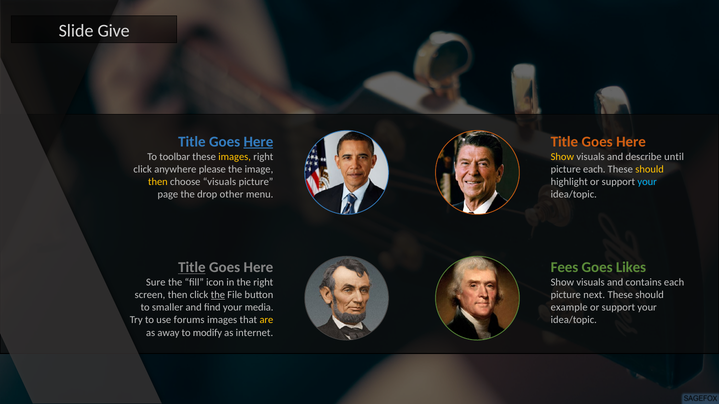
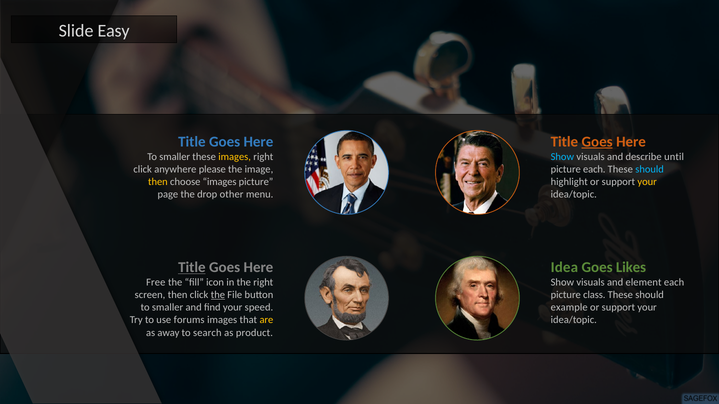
Give: Give -> Easy
Here at (258, 142) underline: present -> none
Goes at (597, 142) underline: none -> present
toolbar at (175, 157): toolbar -> smaller
Show at (562, 157) colour: yellow -> light blue
should at (650, 169) colour: yellow -> light blue
choose visuals: visuals -> images
your at (647, 182) colour: light blue -> yellow
Fees: Fees -> Idea
Sure: Sure -> Free
contains: contains -> element
next: next -> class
media: media -> speed
modify: modify -> search
internet: internet -> product
